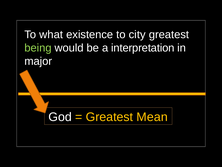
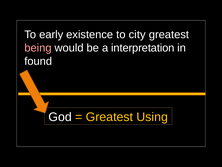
what: what -> early
being colour: light green -> pink
major: major -> found
Mean: Mean -> Using
